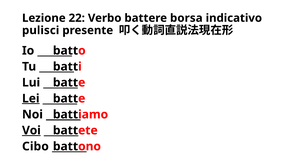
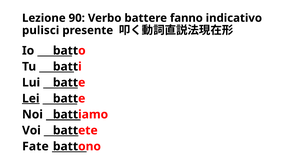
22: 22 -> 90
borsa: borsa -> fanno
Voi underline: present -> none
Cibo: Cibo -> Fate
